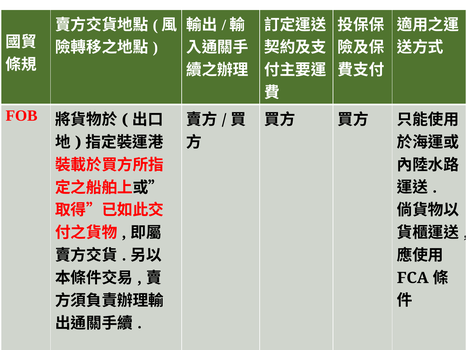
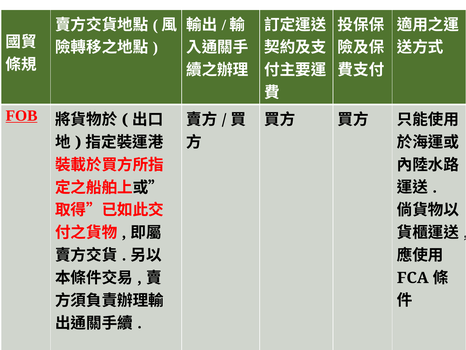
FOB underline: none -> present
